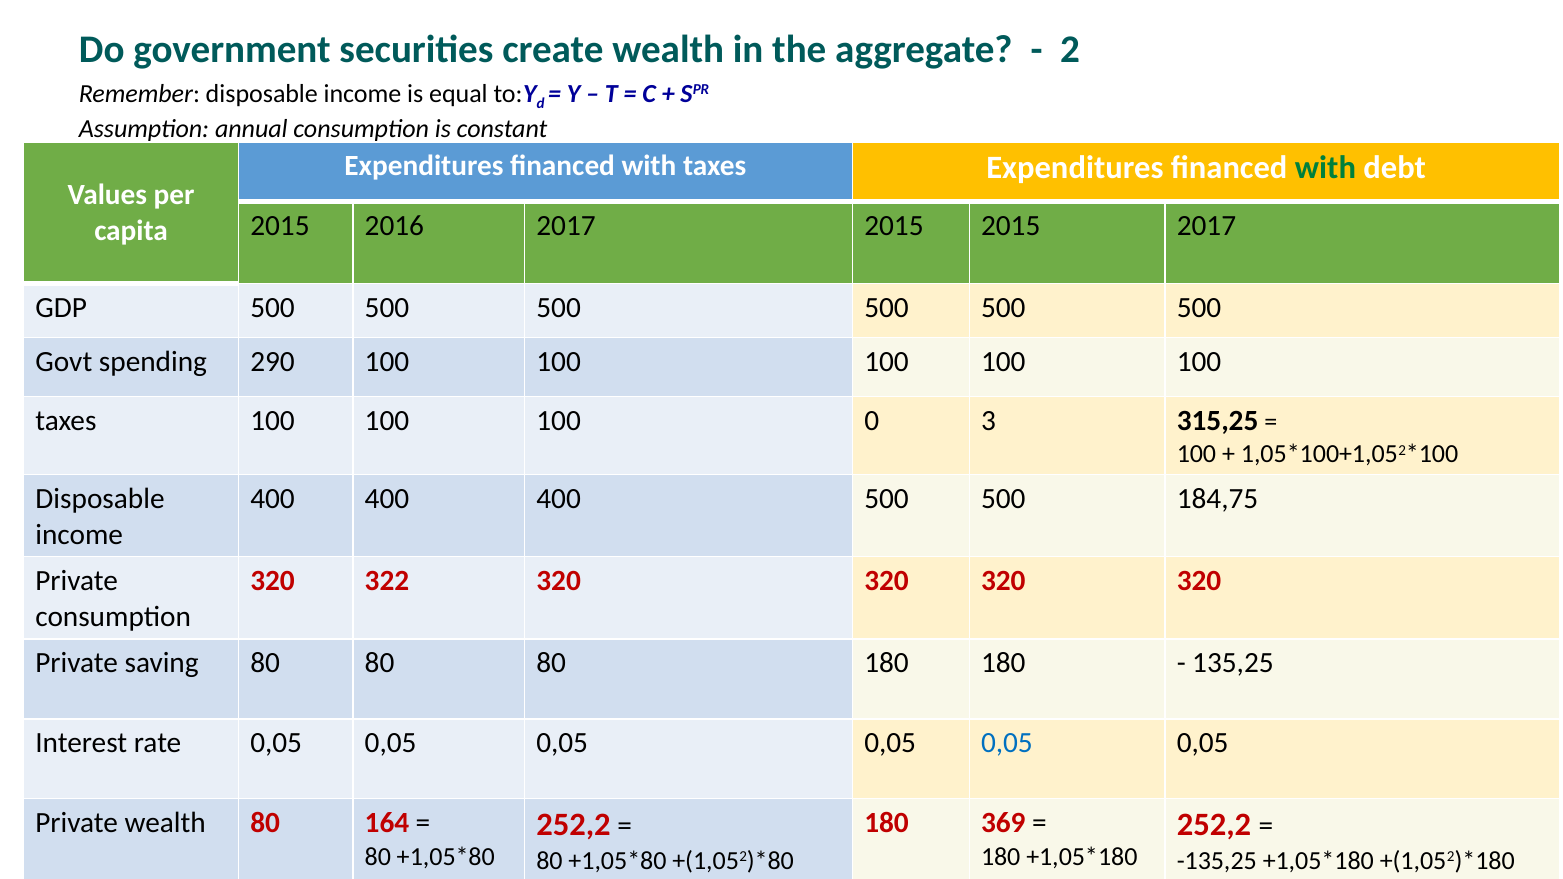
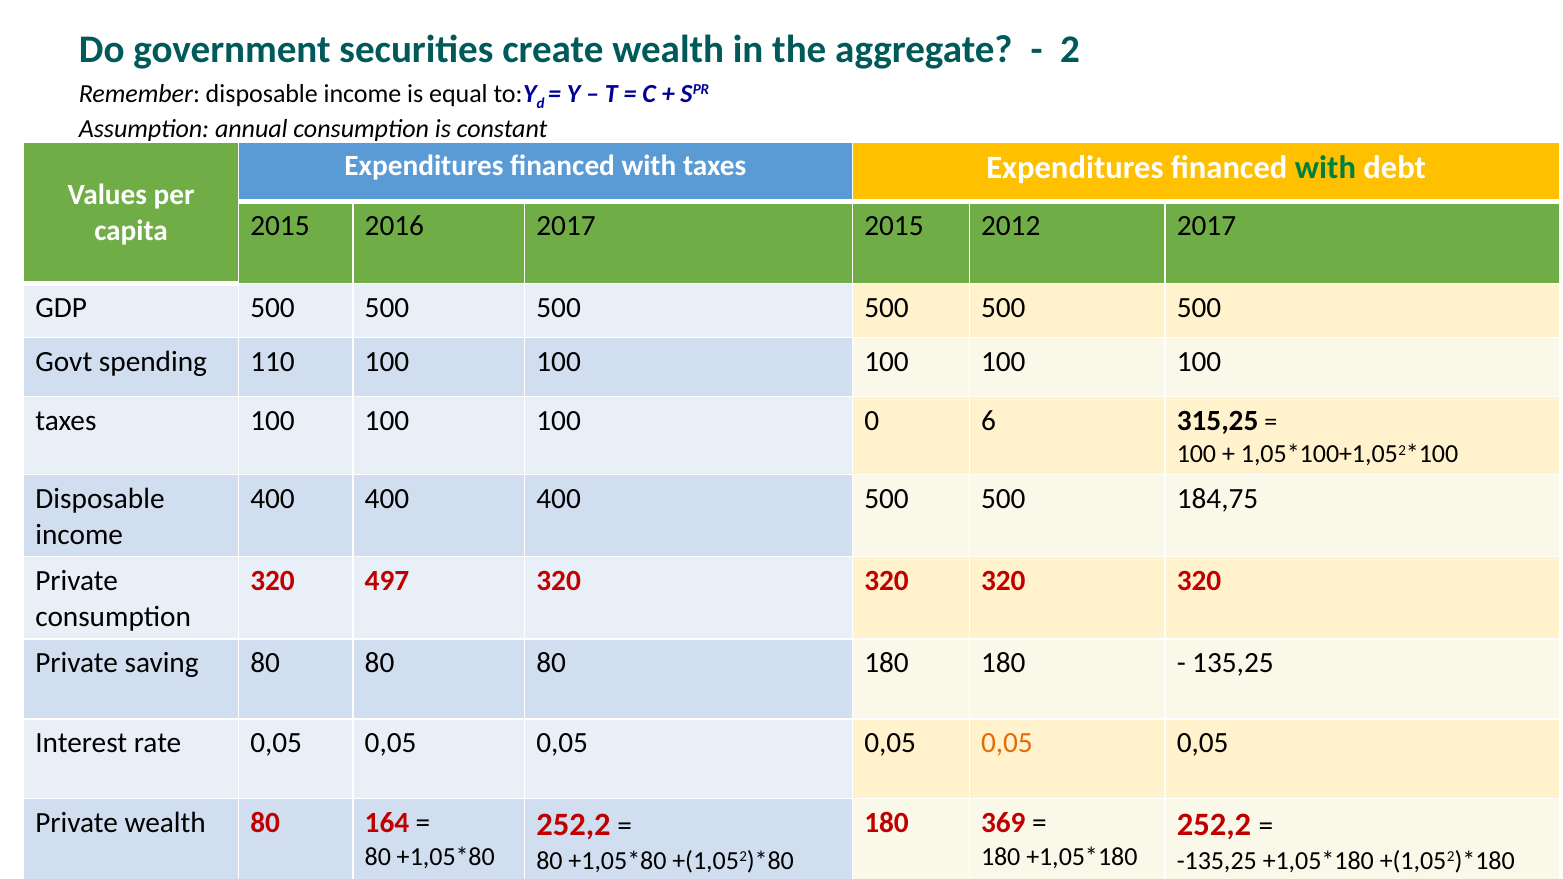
2015 2015: 2015 -> 2012
290: 290 -> 110
3: 3 -> 6
322: 322 -> 497
0,05 at (1007, 743) colour: blue -> orange
